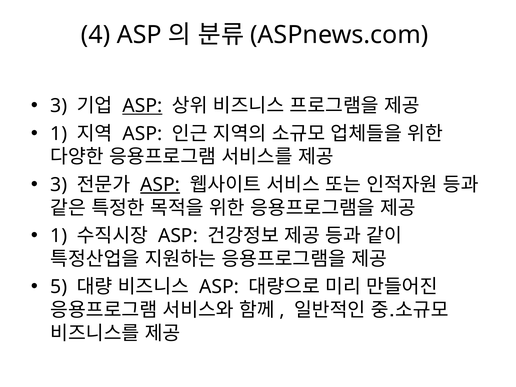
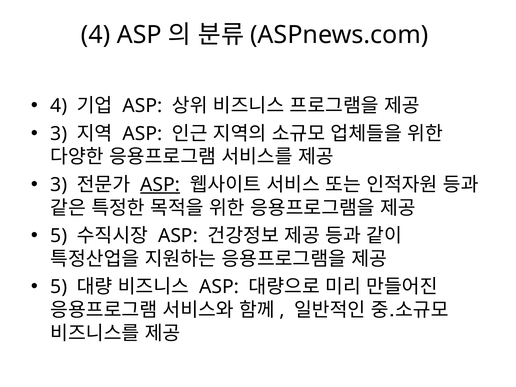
3 at (59, 106): 3 -> 4
ASP at (142, 106) underline: present -> none
1 at (59, 134): 1 -> 3
1 at (59, 236): 1 -> 5
